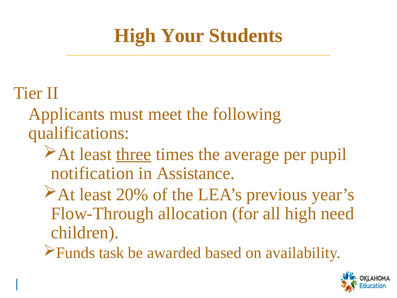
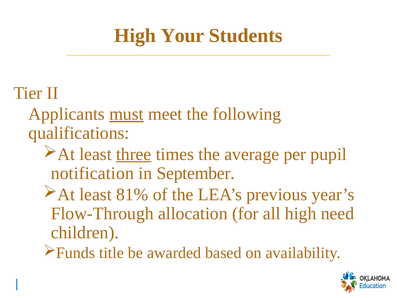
must underline: none -> present
Assistance: Assistance -> September
20%: 20% -> 81%
task: task -> title
